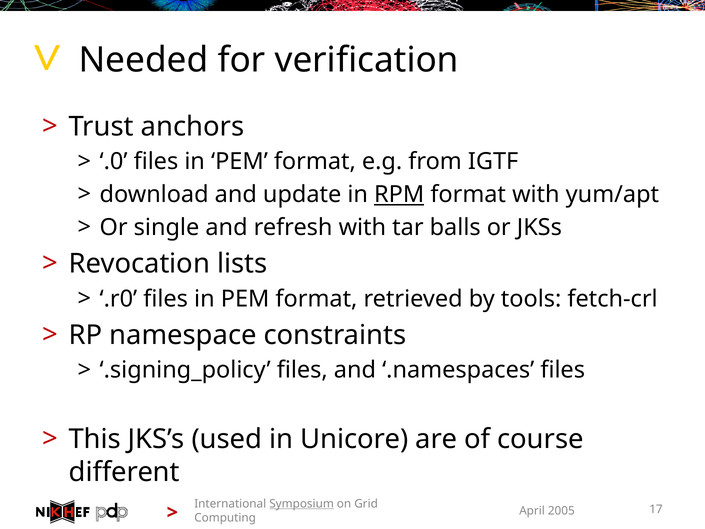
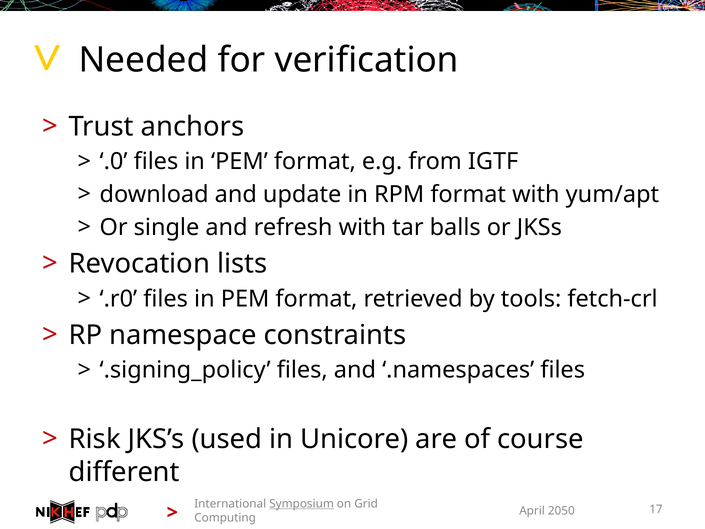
RPM underline: present -> none
This: This -> Risk
2005: 2005 -> 2050
